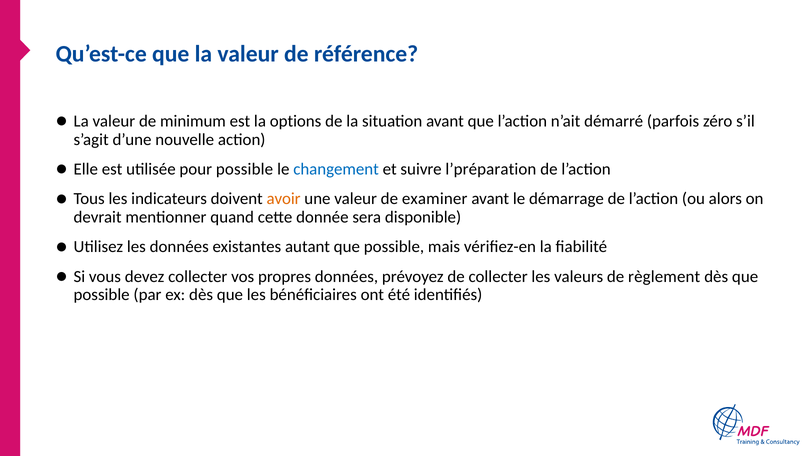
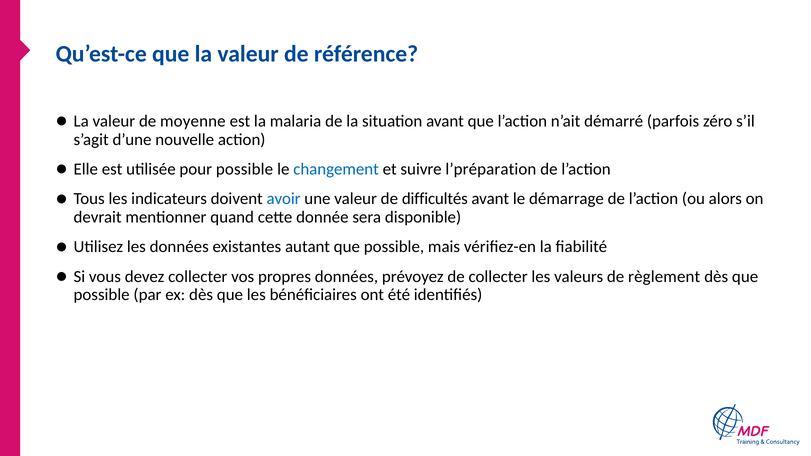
minimum: minimum -> moyenne
options: options -> malaria
avoir colour: orange -> blue
examiner: examiner -> difficultés
